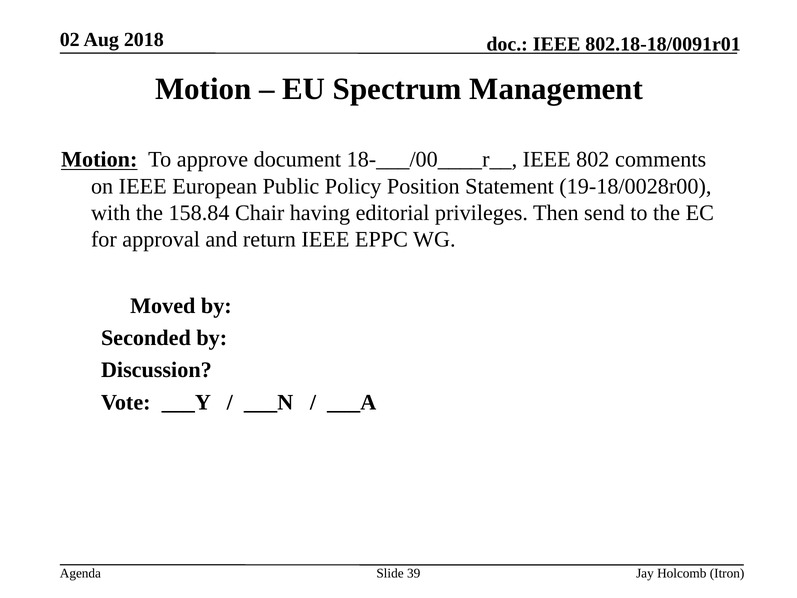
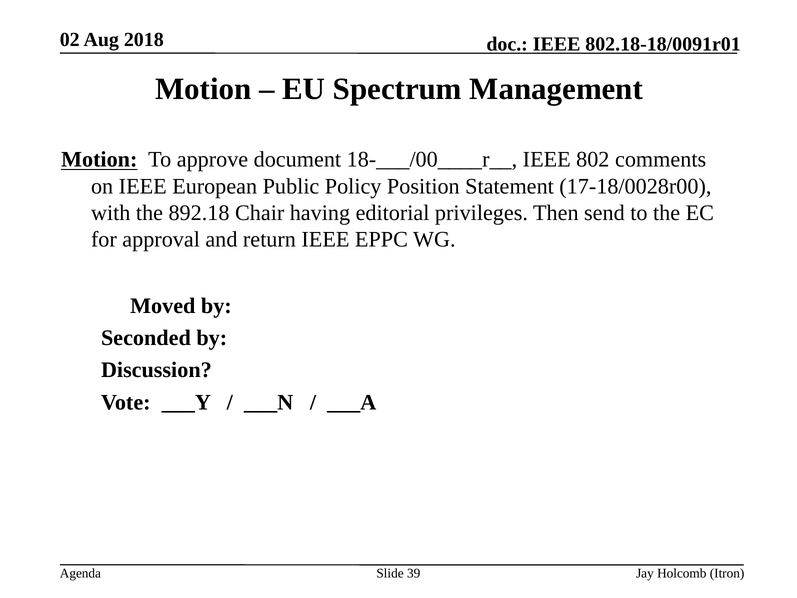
19-18/0028r00: 19-18/0028r00 -> 17-18/0028r00
158.84: 158.84 -> 892.18
